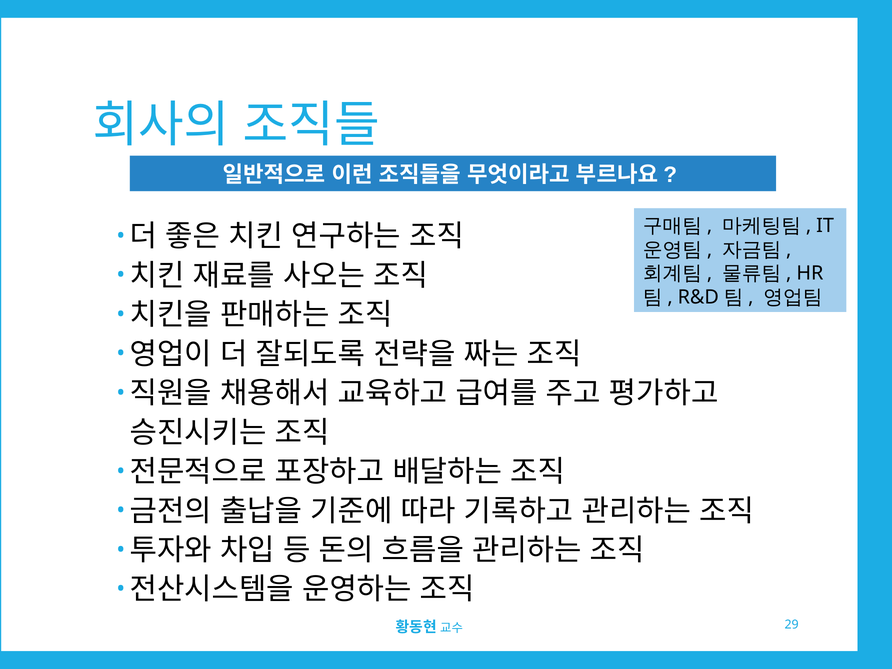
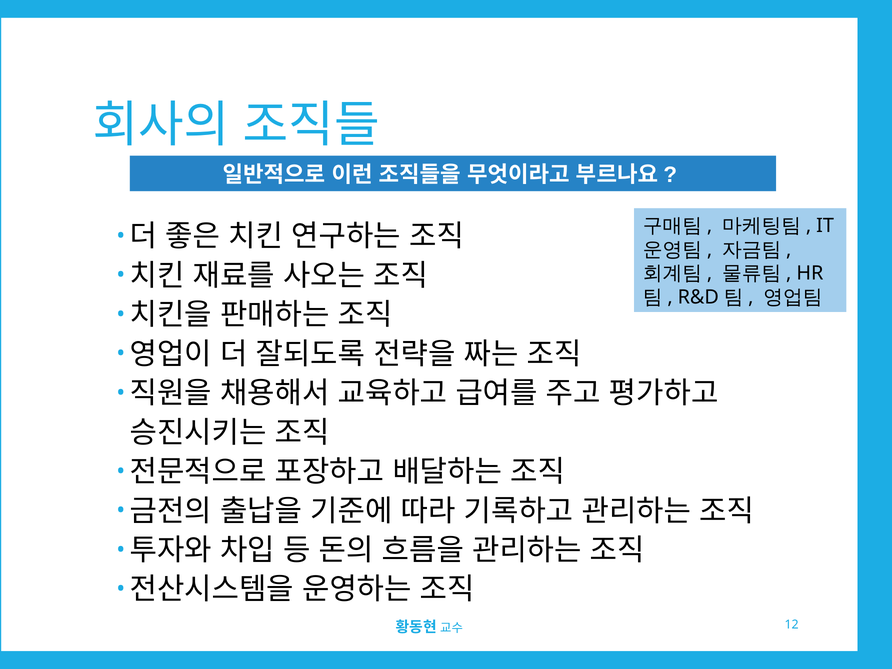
29: 29 -> 12
